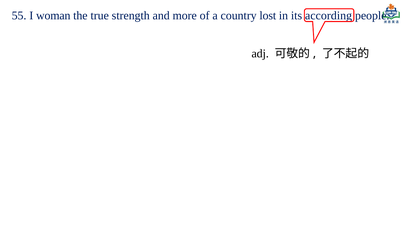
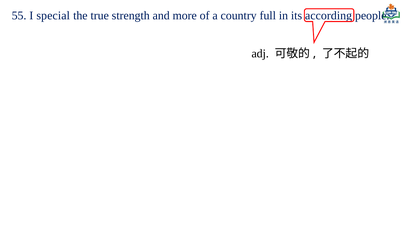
woman: woman -> special
lost: lost -> full
